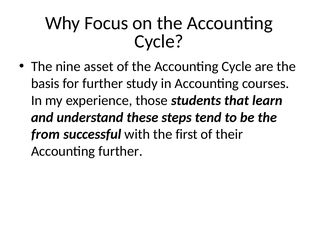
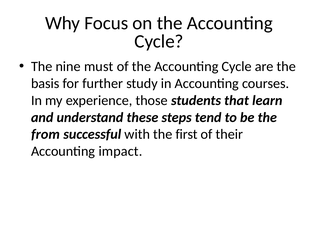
asset: asset -> must
Accounting further: further -> impact
